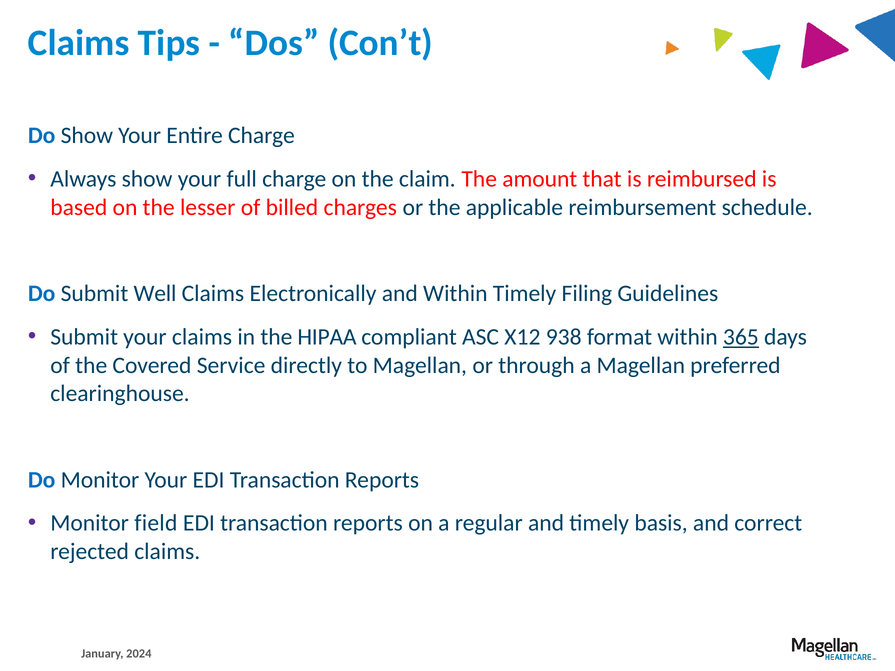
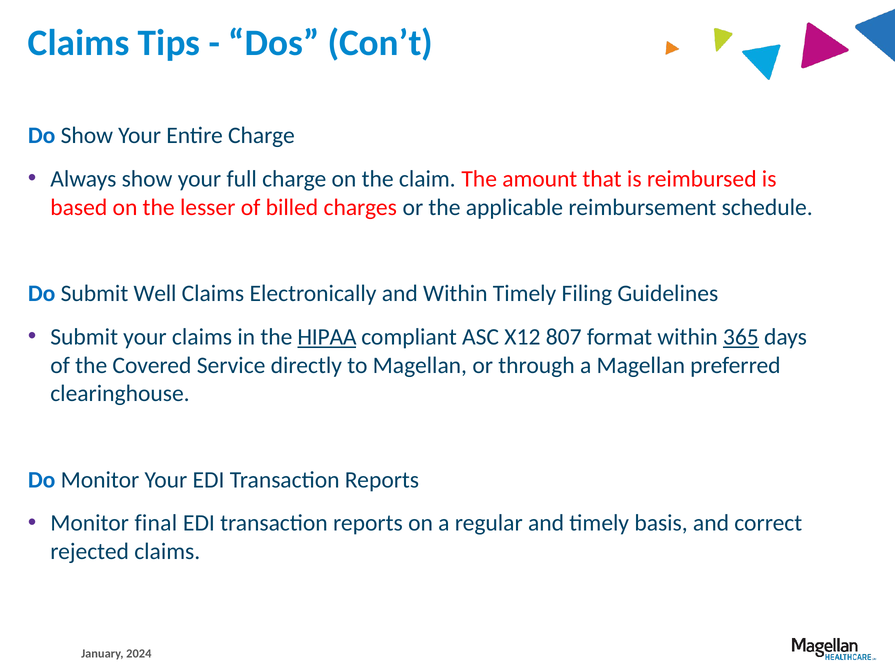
HIPAA underline: none -> present
938: 938 -> 807
field: field -> final
